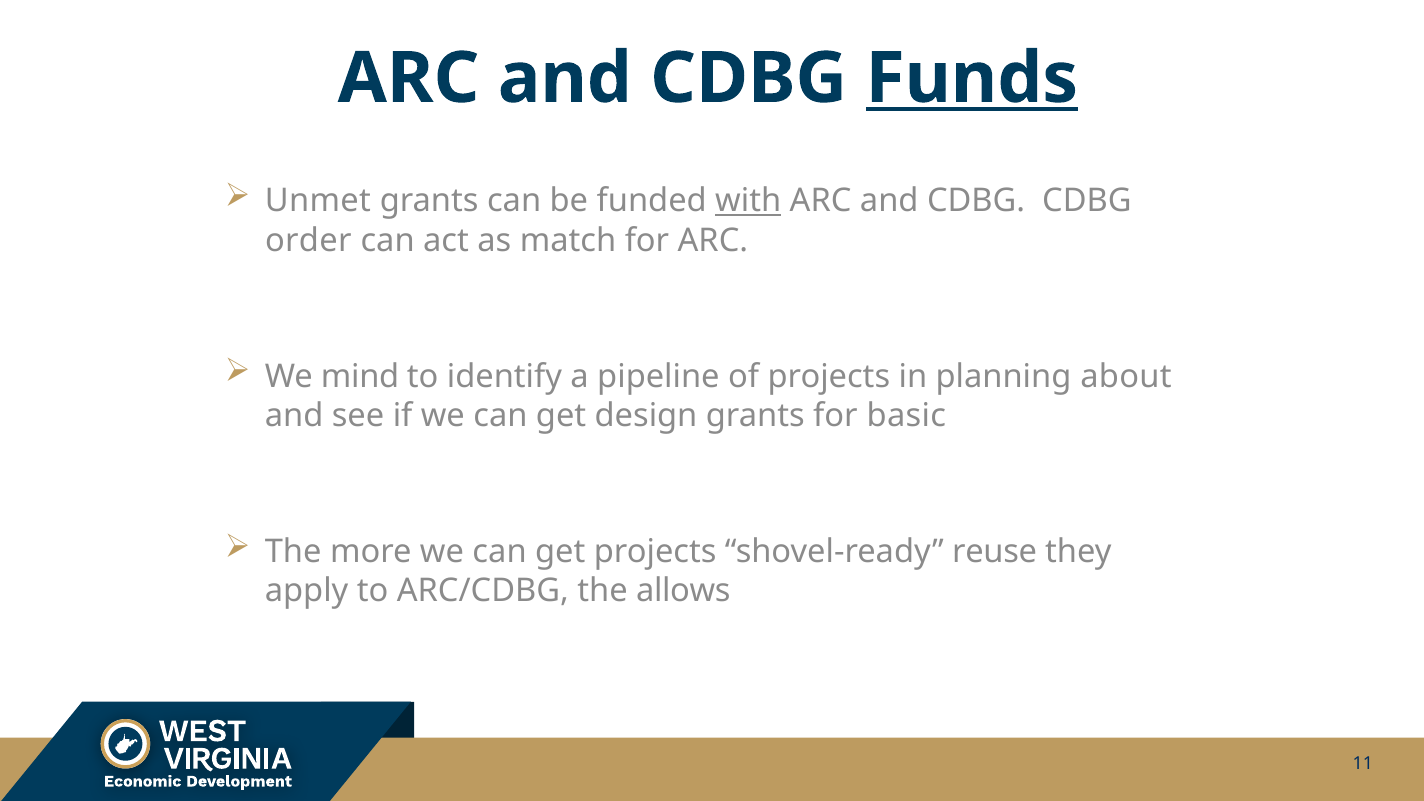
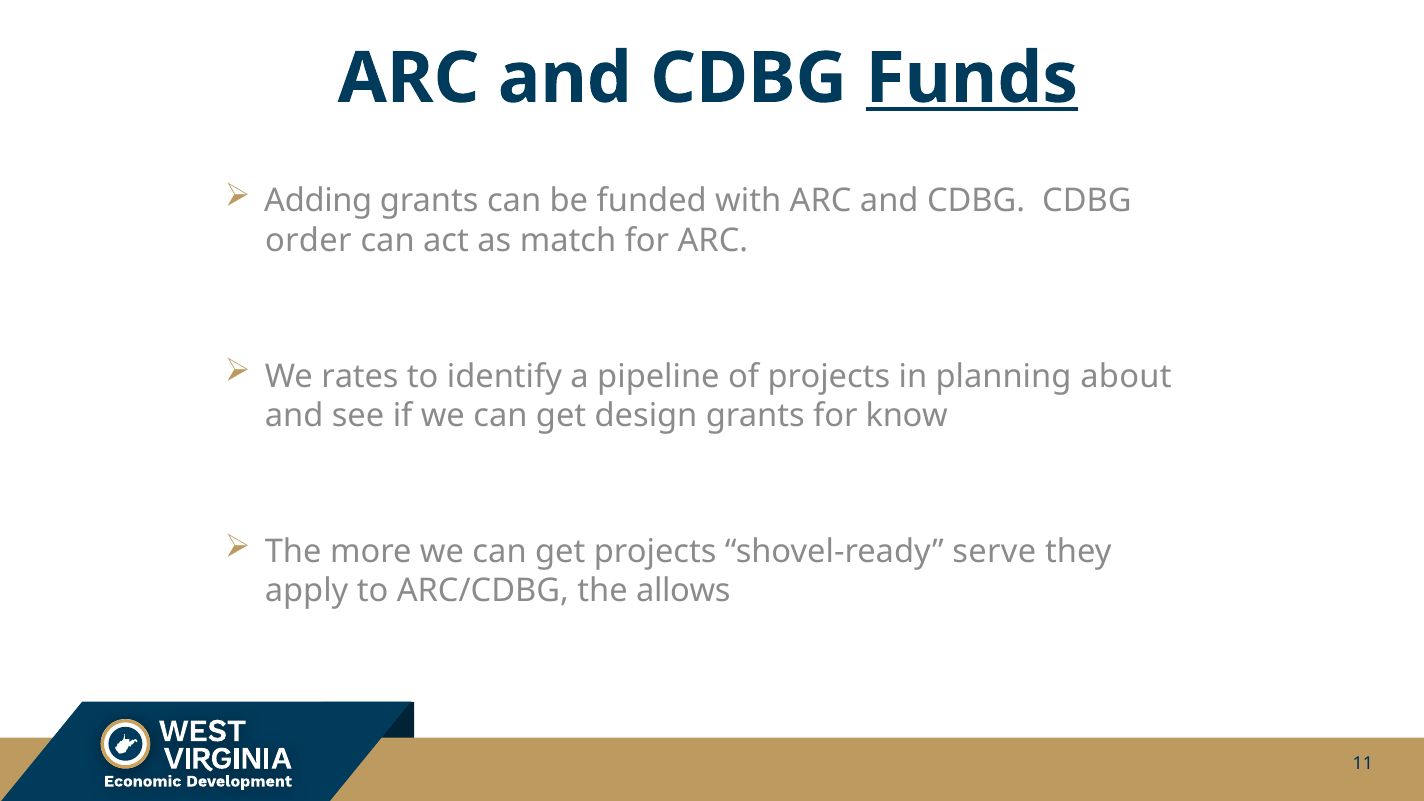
Unmet: Unmet -> Adding
with underline: present -> none
mind: mind -> rates
basic: basic -> know
reuse: reuse -> serve
